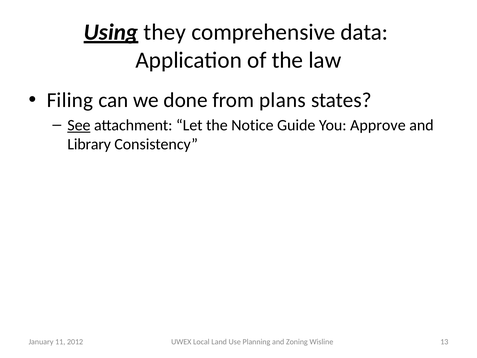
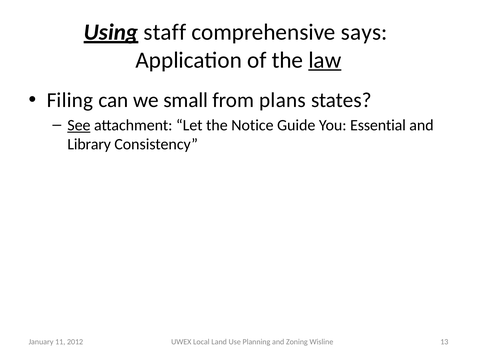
they: they -> staff
data: data -> says
law underline: none -> present
done: done -> small
Approve: Approve -> Essential
